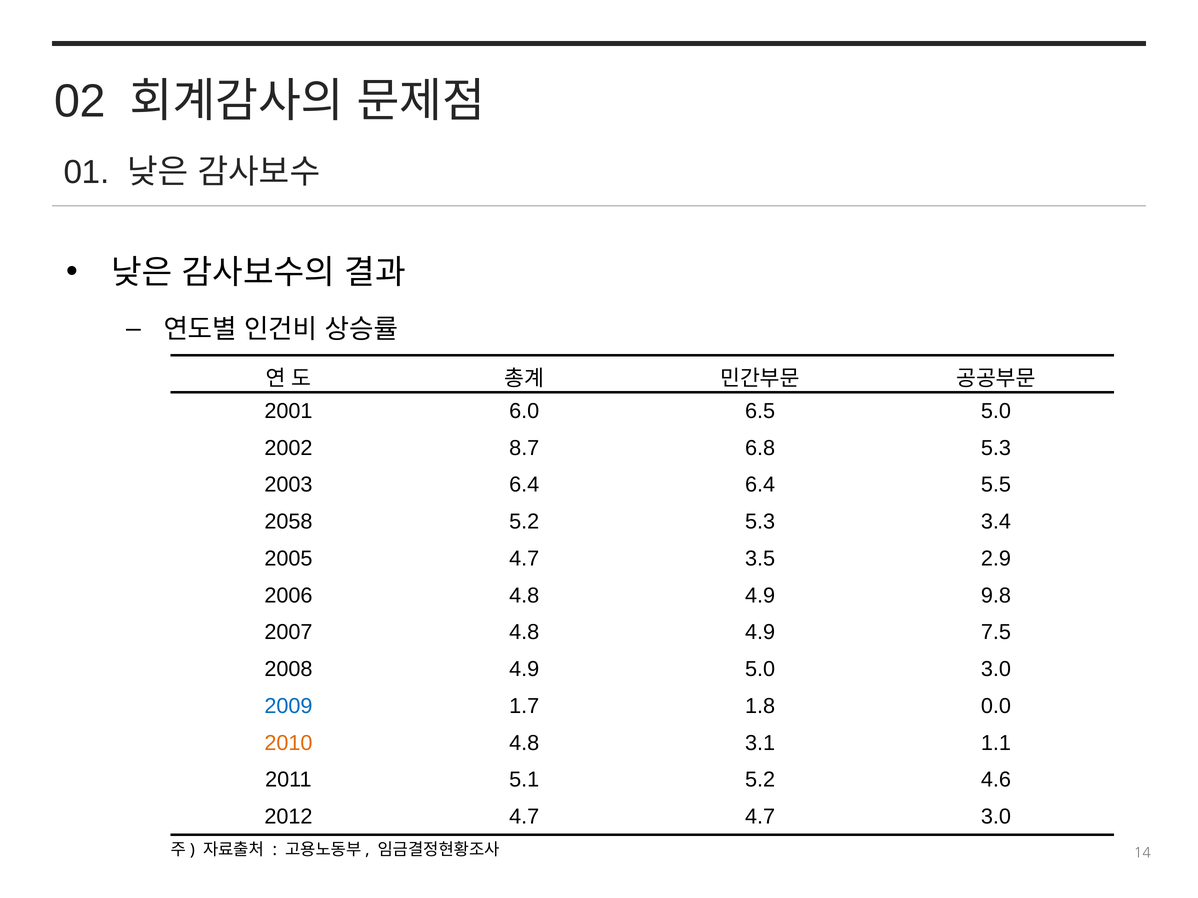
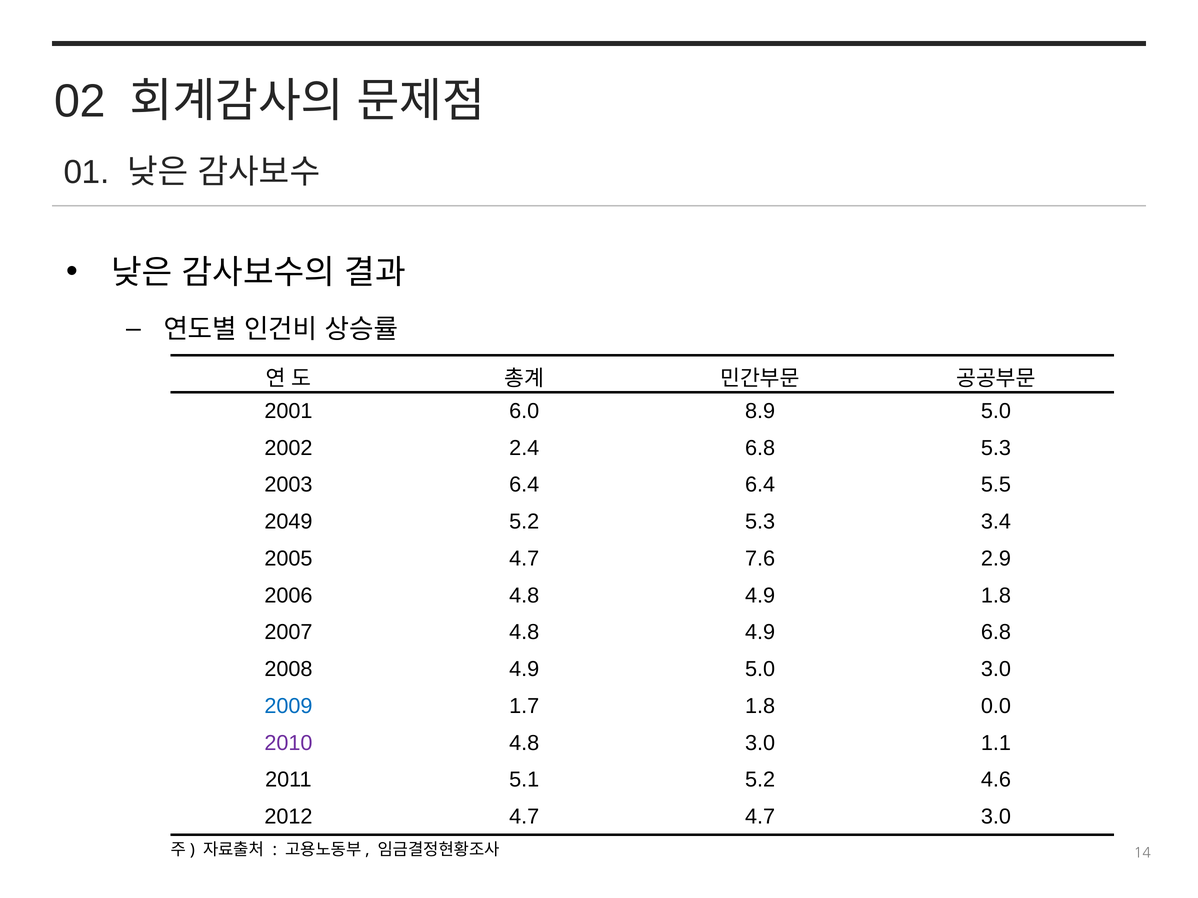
6.5: 6.5 -> 8.9
8.7: 8.7 -> 2.4
2058: 2058 -> 2049
3.5: 3.5 -> 7.6
4.9 9.8: 9.8 -> 1.8
4.9 7.5: 7.5 -> 6.8
2010 colour: orange -> purple
4.8 3.1: 3.1 -> 3.0
